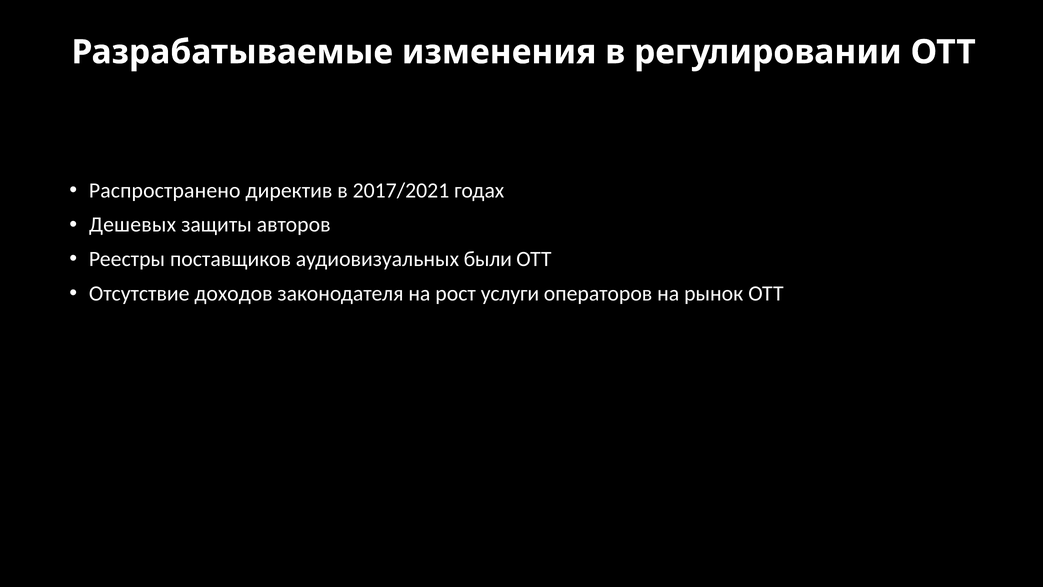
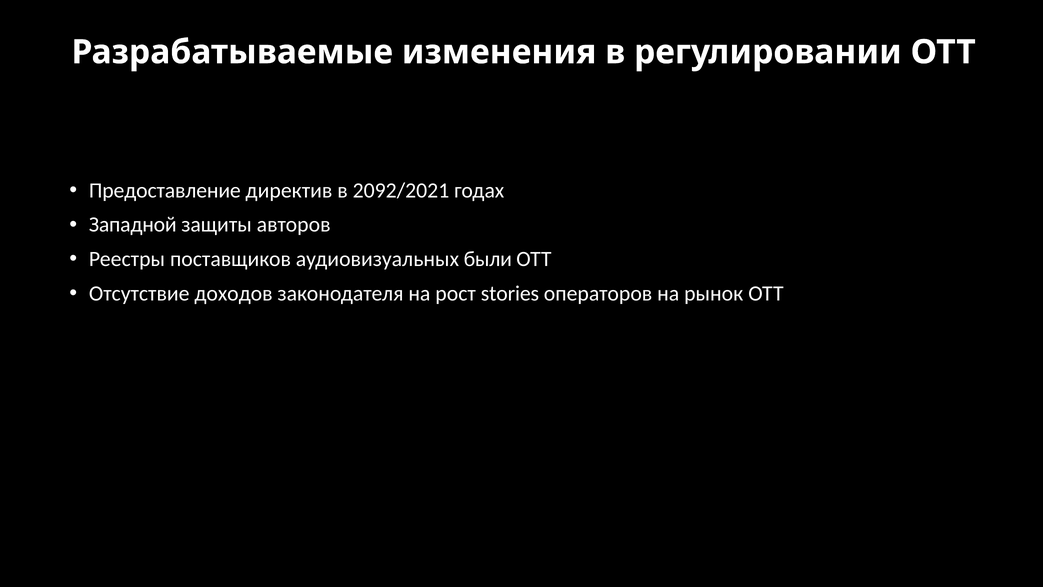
Распространено: Распространено -> Предоставление
2017/2021: 2017/2021 -> 2092/2021
Дешевых: Дешевых -> Западной
услуги: услуги -> stories
